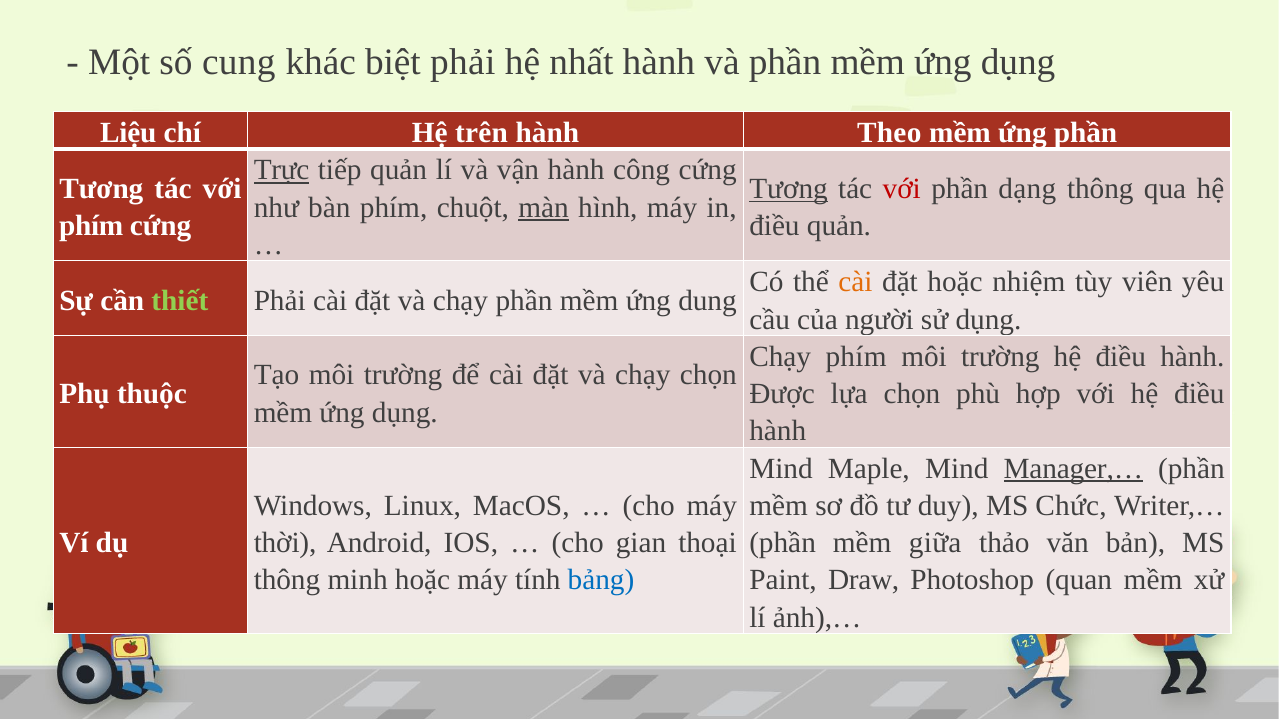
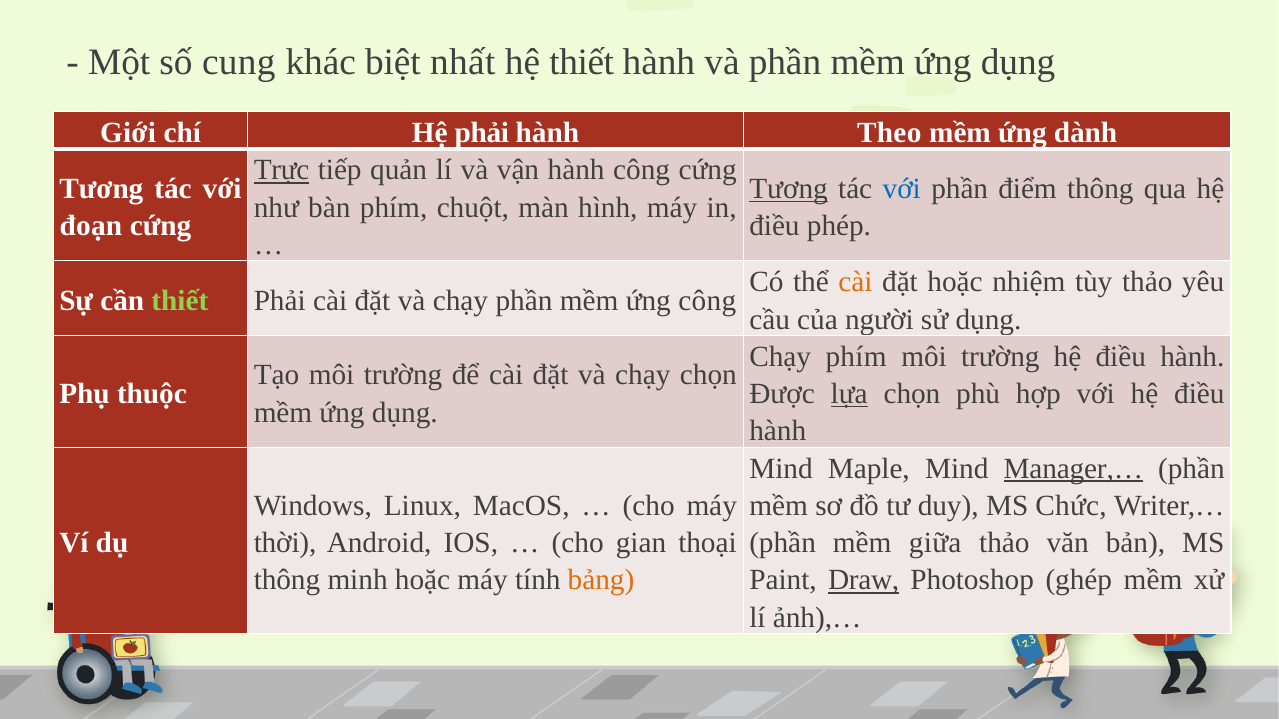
biệt phải: phải -> nhất
hệ nhất: nhất -> thiết
Liệu: Liệu -> Giới
Hệ trên: trên -> phải
ứng phần: phần -> dành
với at (902, 189) colour: red -> blue
dạng: dạng -> điểm
màn underline: present -> none
phím at (91, 226): phím -> đoạn
điều quản: quản -> phép
tùy viên: viên -> thảo
ứng dung: dung -> công
lựa underline: none -> present
bảng colour: blue -> orange
Draw underline: none -> present
quan: quan -> ghép
